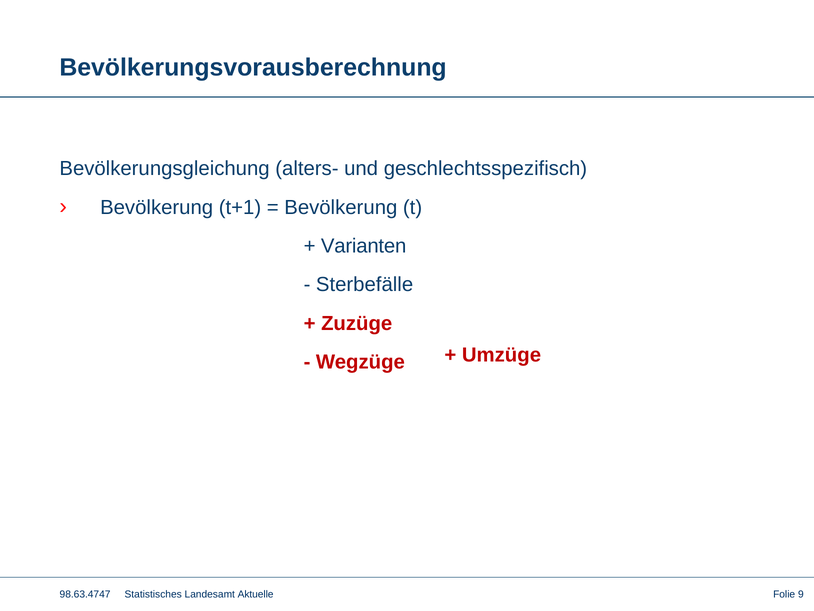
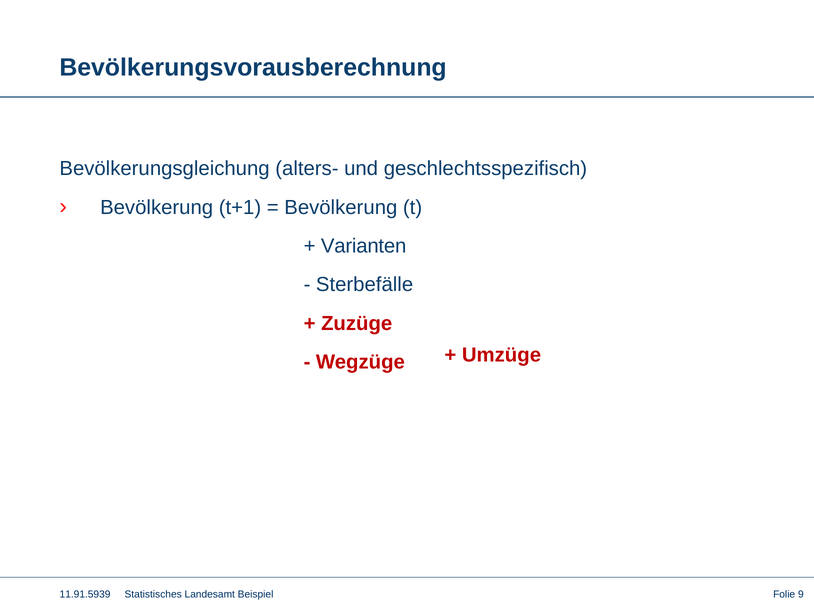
98.63.4747: 98.63.4747 -> 11.91.5939
Aktuelle: Aktuelle -> Beispiel
